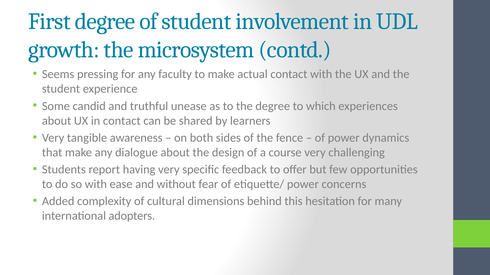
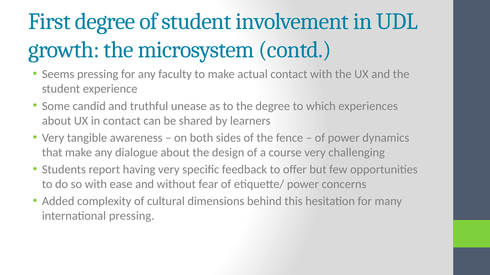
international adopters: adopters -> pressing
